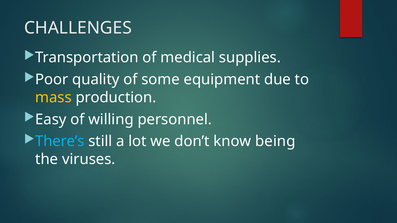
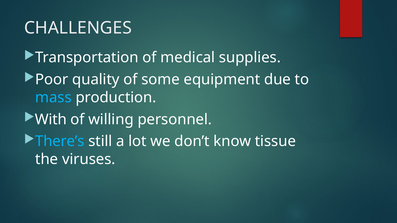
mass colour: yellow -> light blue
Easy: Easy -> With
being: being -> tissue
